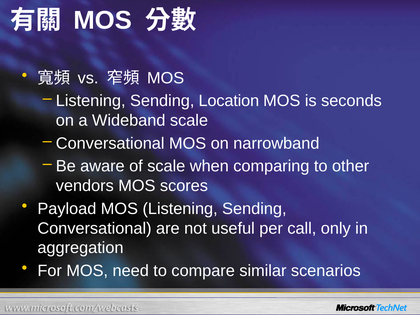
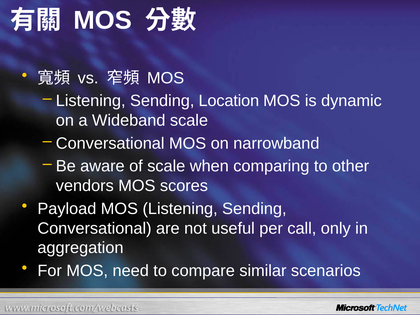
seconds: seconds -> dynamic
